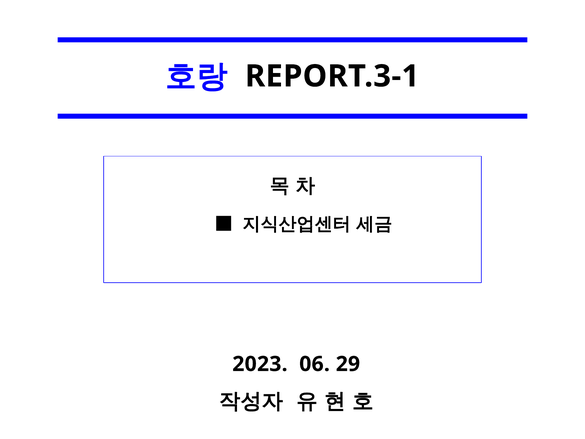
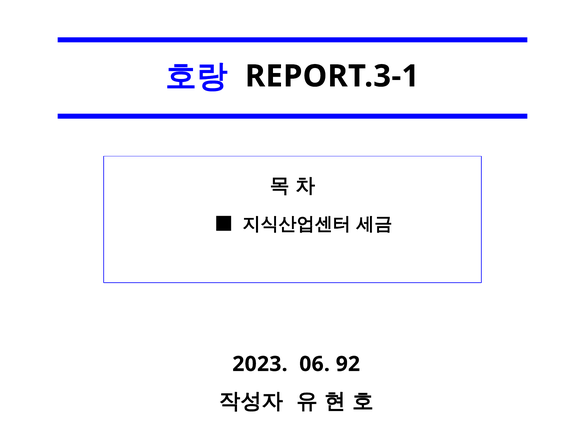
29: 29 -> 92
